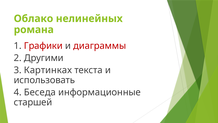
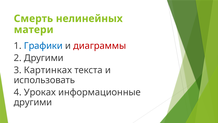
Облако: Облако -> Смерть
романа: романа -> матери
Графики colour: red -> blue
Беседа: Беседа -> Уроках
старшей at (33, 102): старшей -> другими
